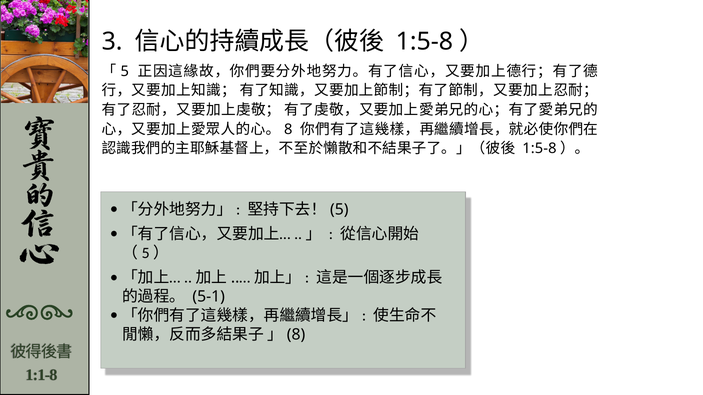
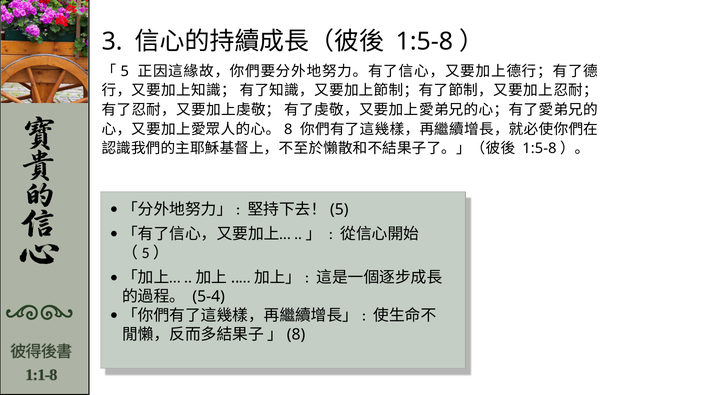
5-1: 5-1 -> 5-4
